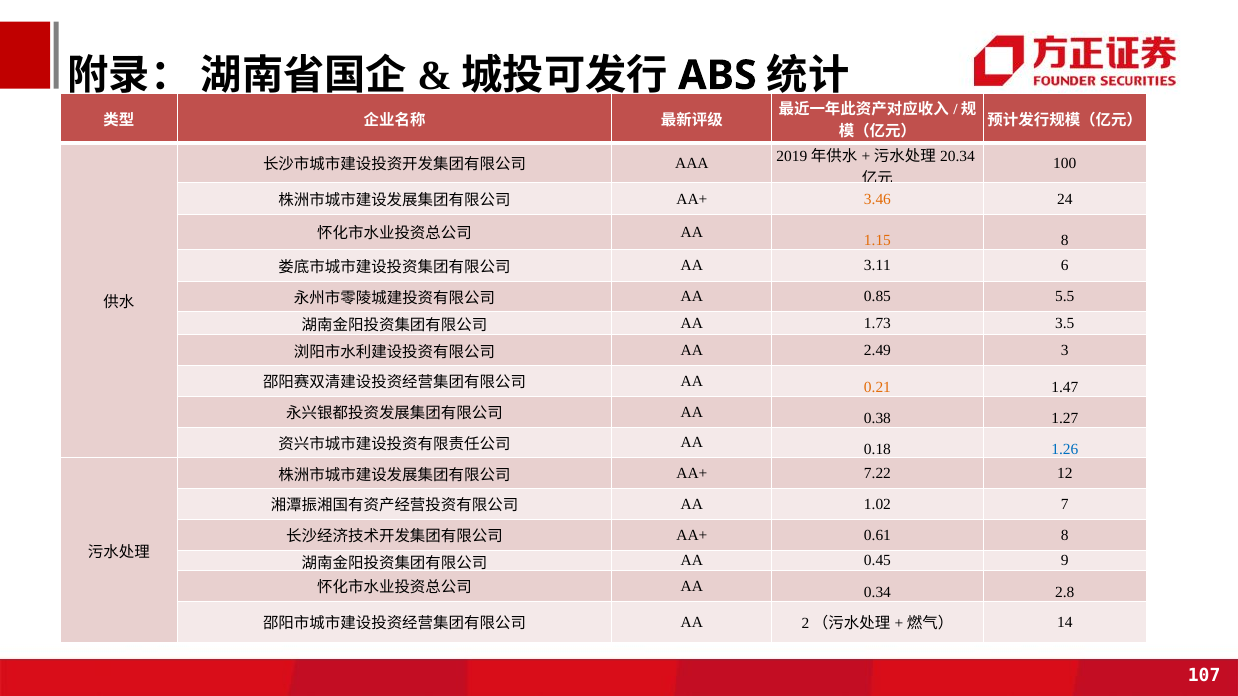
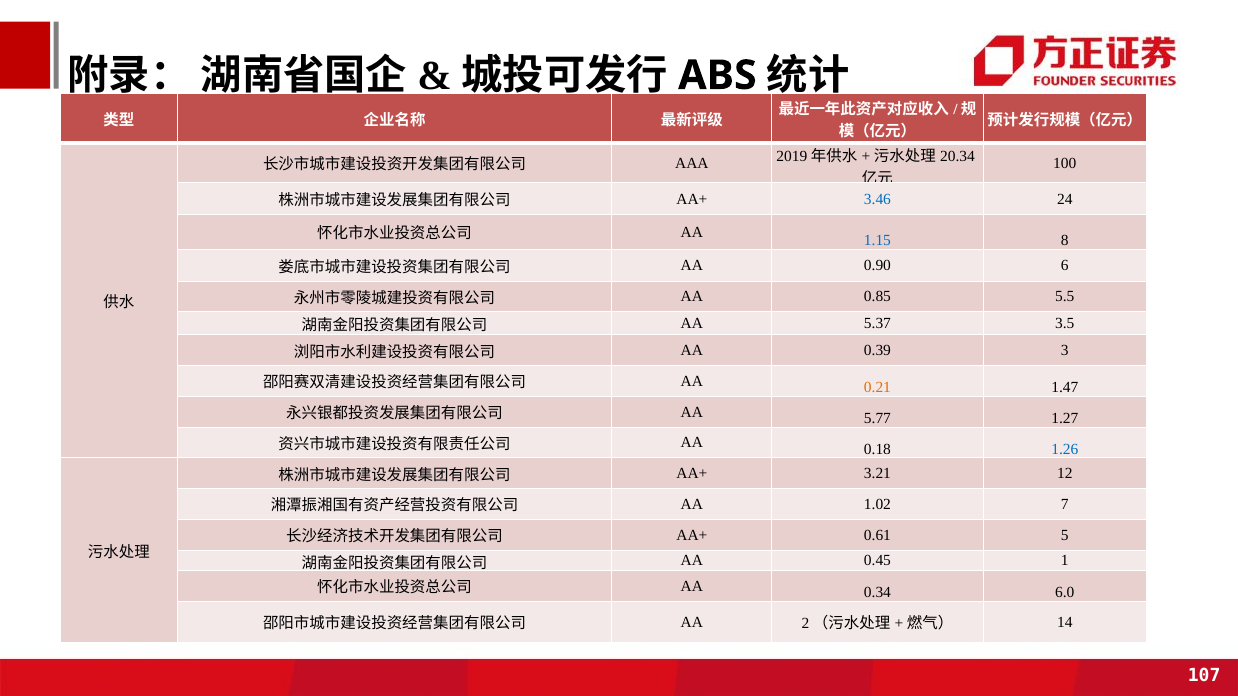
3.46 colour: orange -> blue
1.15 colour: orange -> blue
3.11: 3.11 -> 0.90
1.73: 1.73 -> 5.37
2.49: 2.49 -> 0.39
0.38: 0.38 -> 5.77
7.22: 7.22 -> 3.21
0.61 8: 8 -> 5
9: 9 -> 1
2.8: 2.8 -> 6.0
